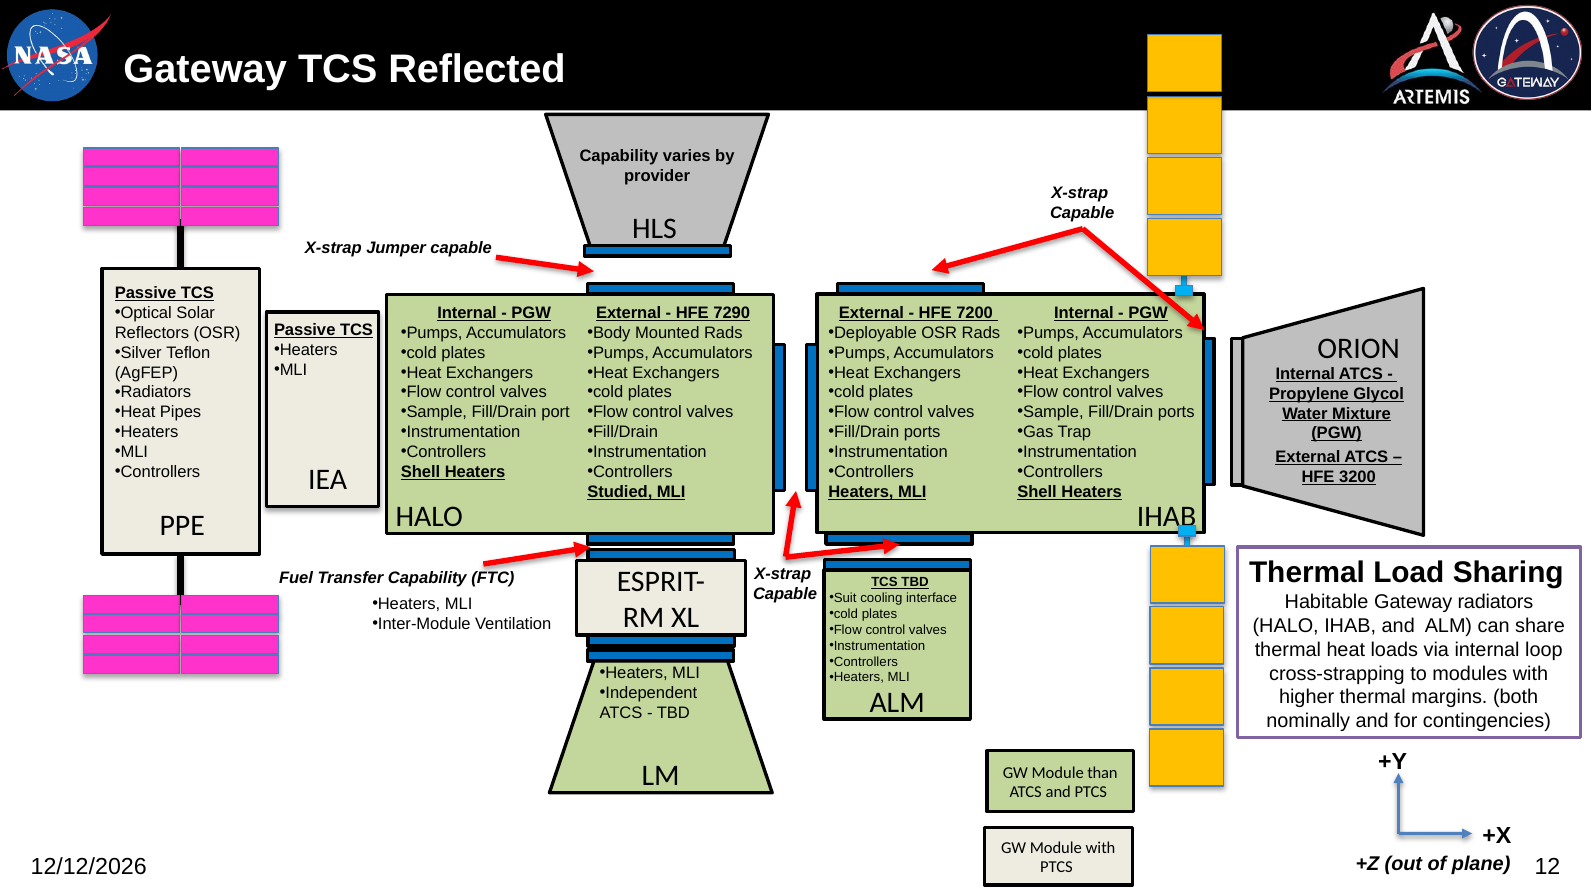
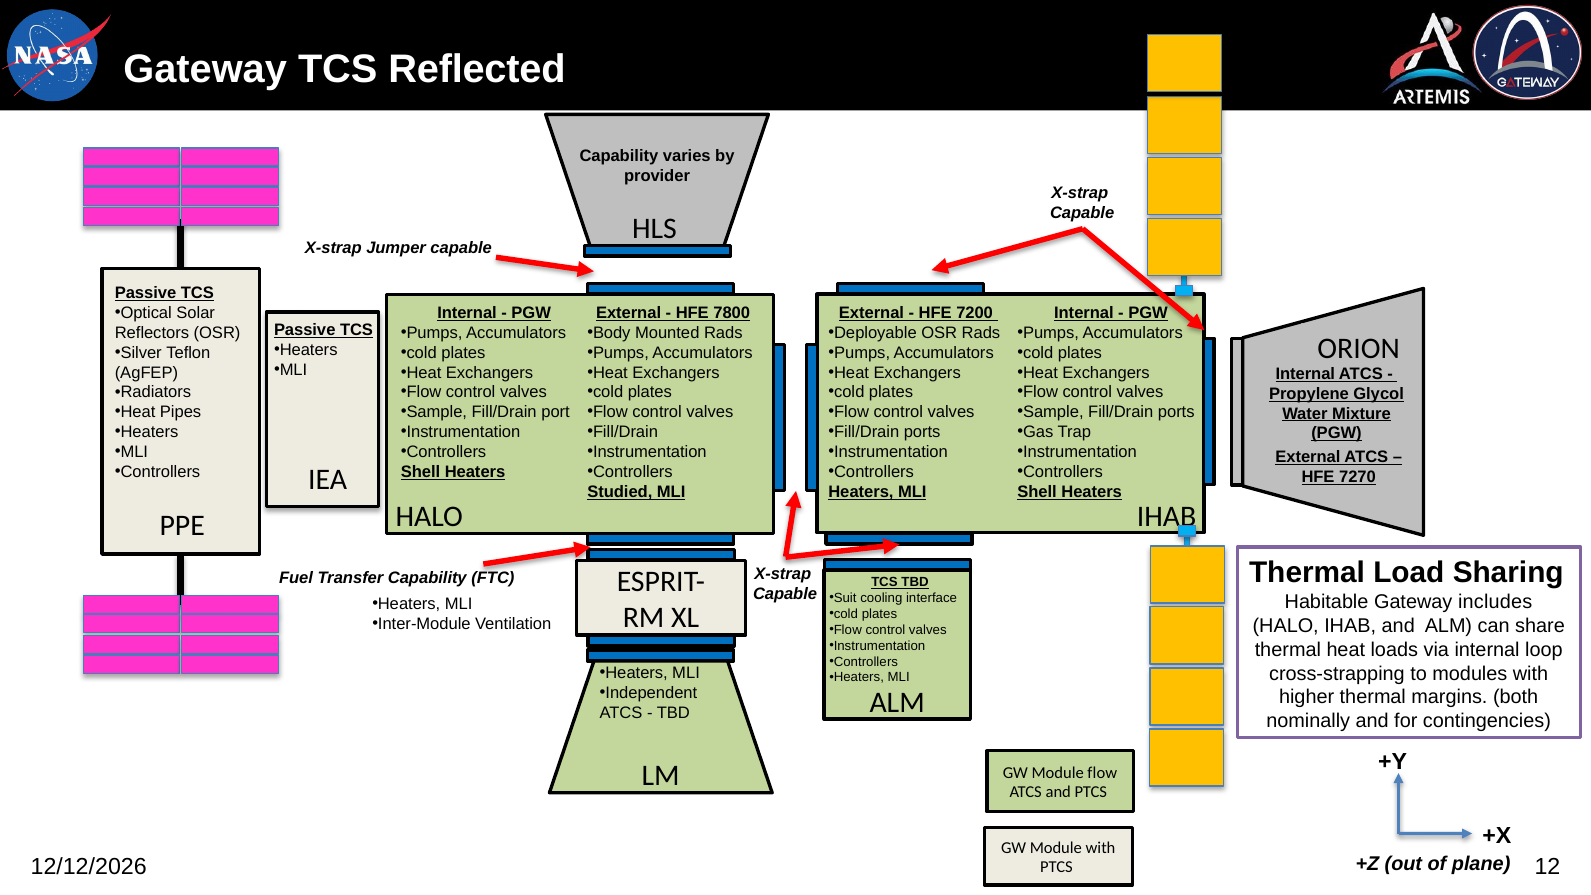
7290: 7290 -> 7800
3200: 3200 -> 7270
Gateway radiators: radiators -> includes
Module than: than -> flow
